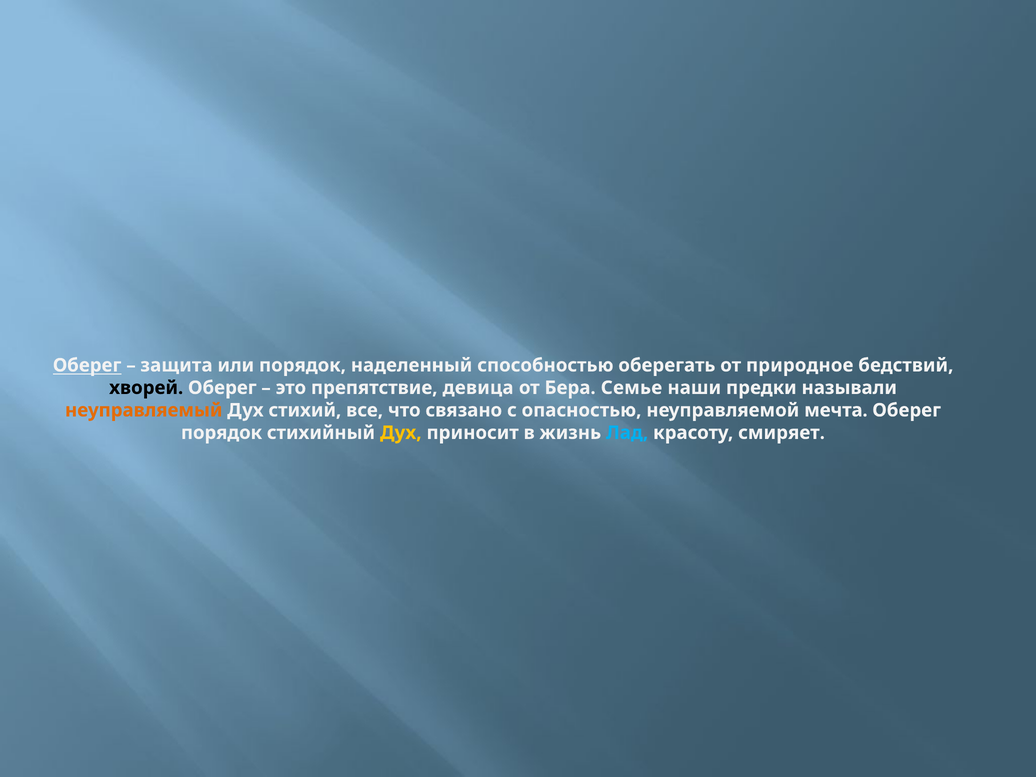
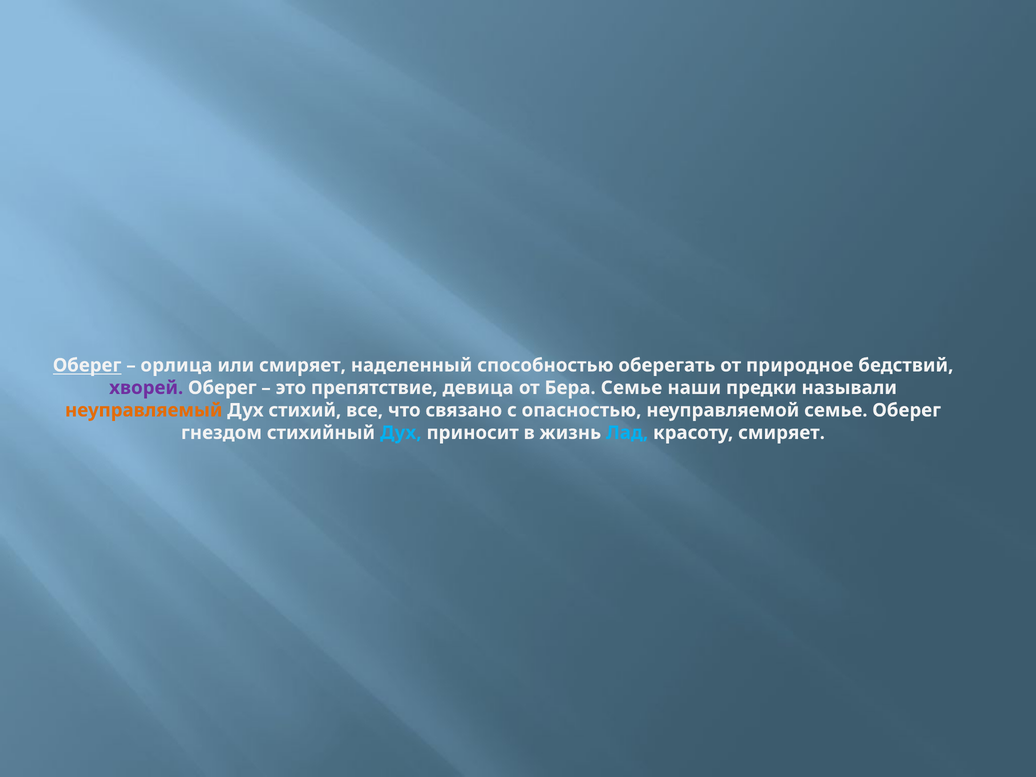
защита: защита -> орлица
или порядок: порядок -> смиряет
хворей colour: black -> purple
неуправляемой мечта: мечта -> семье
порядок at (222, 433): порядок -> гнездом
Дух at (401, 433) colour: yellow -> light blue
